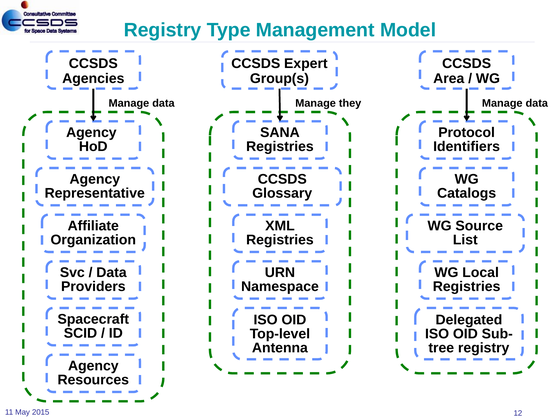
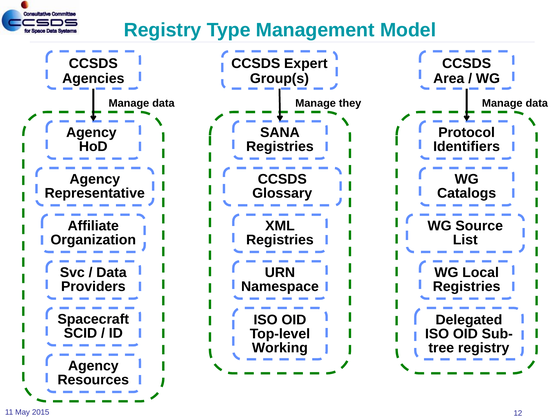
Antenna: Antenna -> Working
